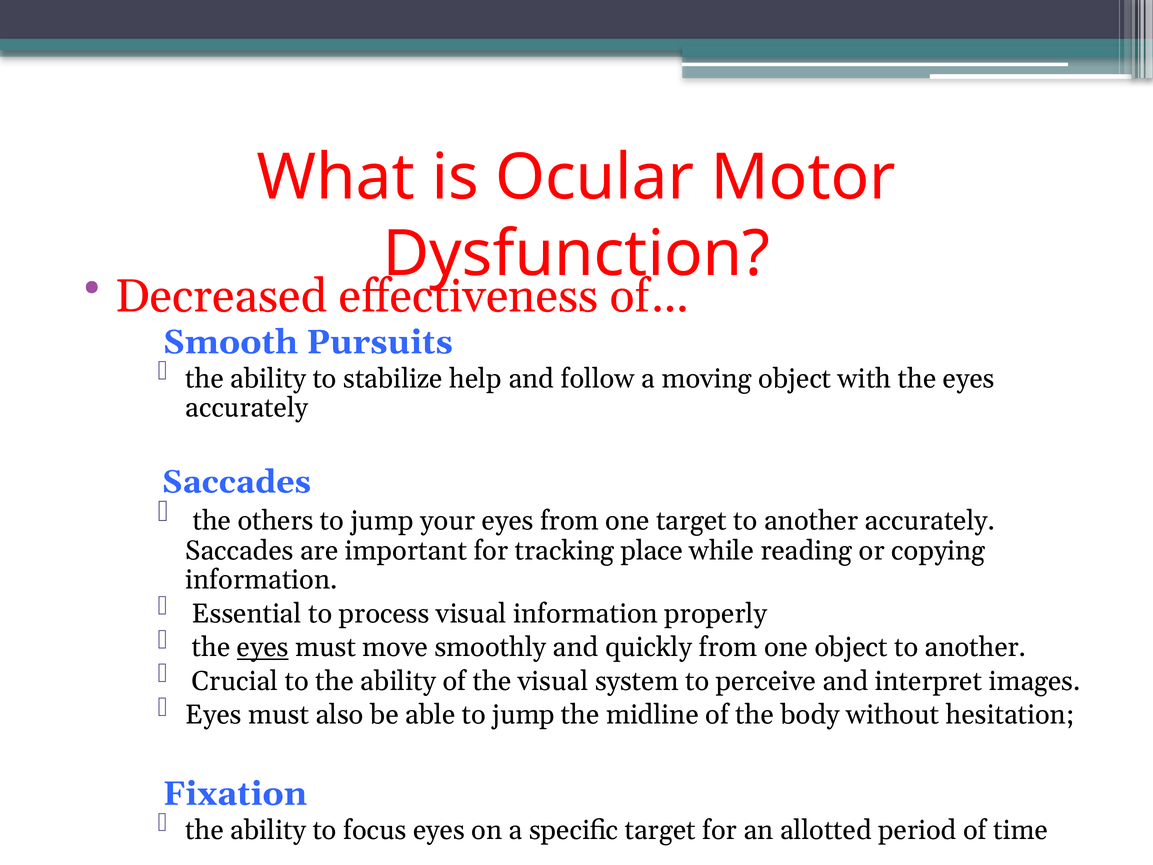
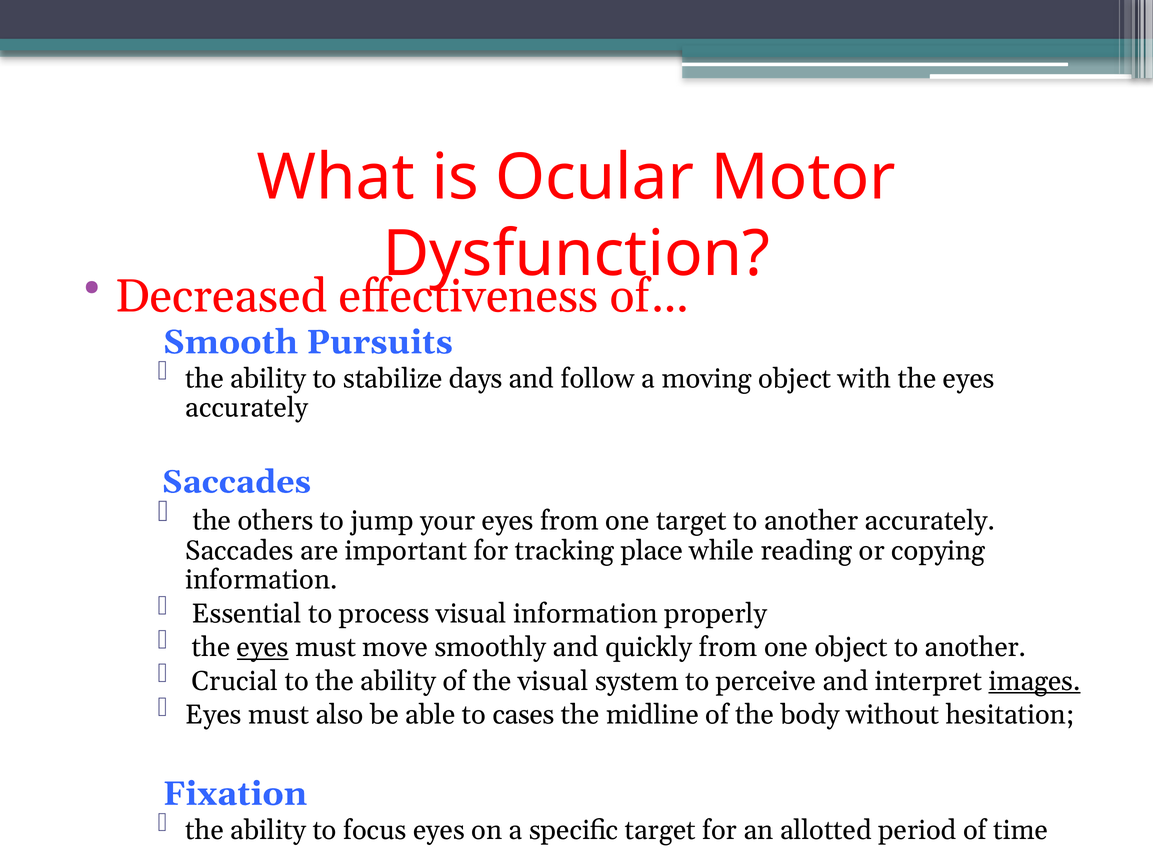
help: help -> days
images underline: none -> present
able to jump: jump -> cases
